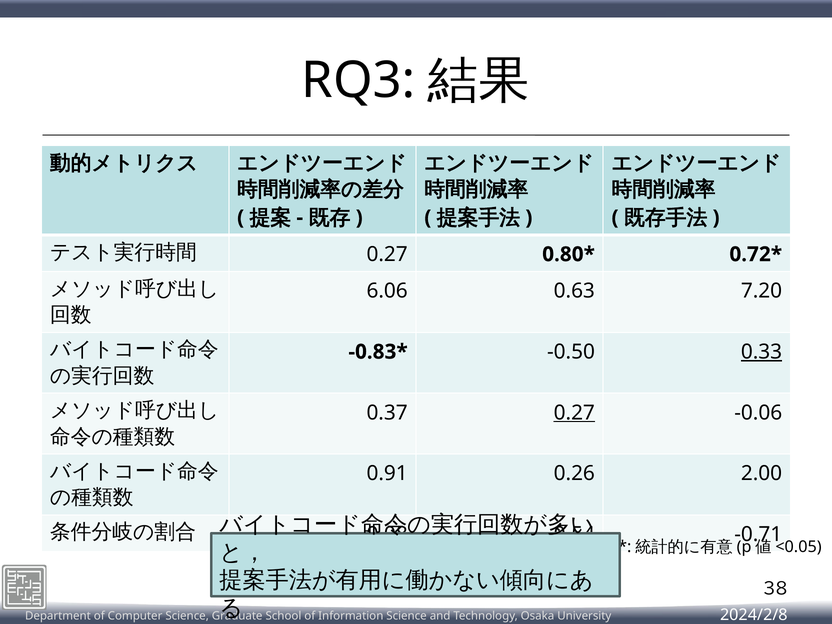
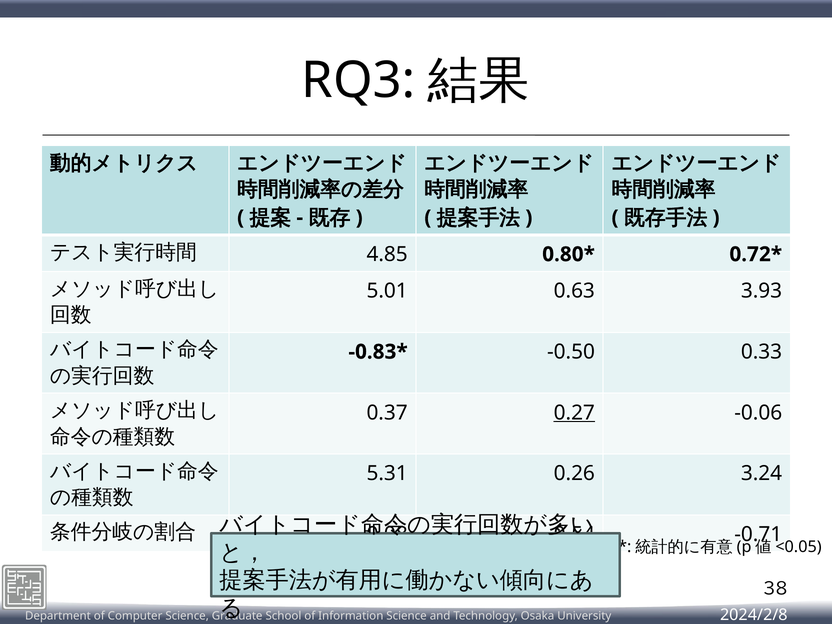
0.27 at (387, 254): 0.27 -> 4.85
6.06: 6.06 -> 5.01
7.20: 7.20 -> 3.93
0.33 underline: present -> none
0.91: 0.91 -> 5.31
2.00: 2.00 -> 3.24
